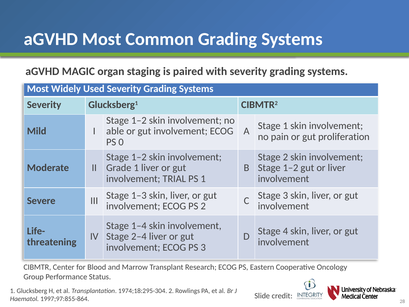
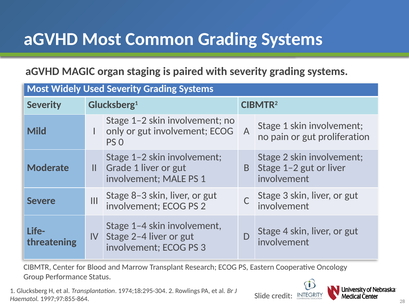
able: able -> only
TRIAL: TRIAL -> MALE
1–3: 1–3 -> 8–3
